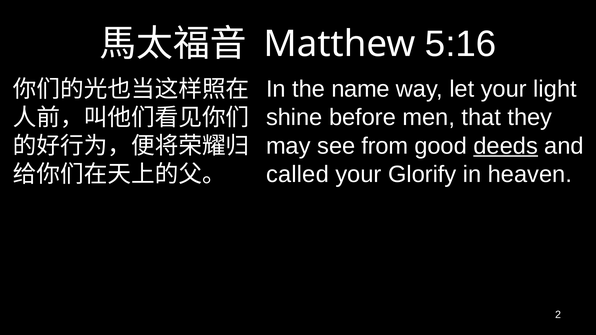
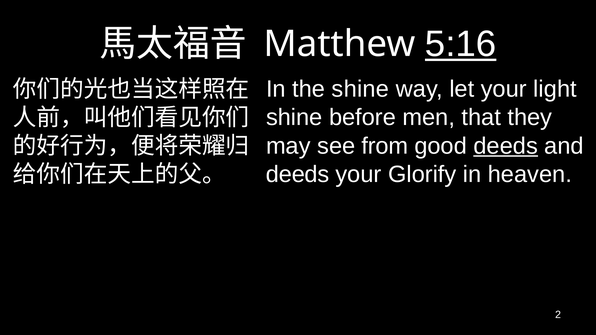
5:16 underline: none -> present
the name: name -> shine
called at (297, 174): called -> deeds
